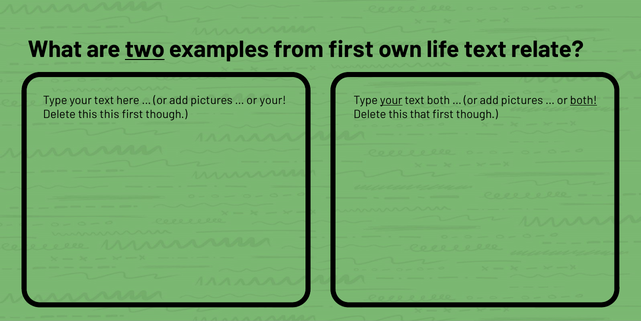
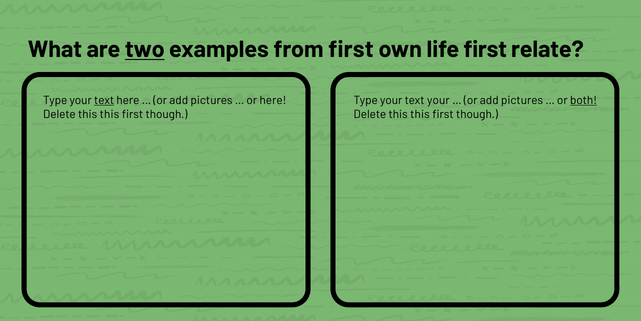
life text: text -> first
text at (104, 100) underline: none -> present
or your: your -> here
your at (391, 100) underline: present -> none
text both: both -> your
that at (420, 114): that -> this
